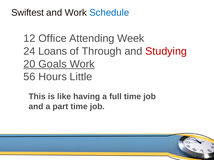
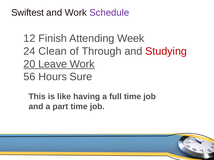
Schedule colour: blue -> purple
Office: Office -> Finish
Loans: Loans -> Clean
Goals: Goals -> Leave
Little: Little -> Sure
